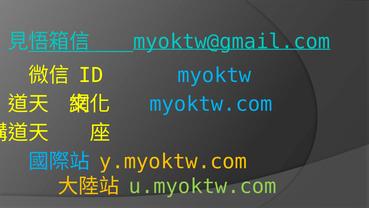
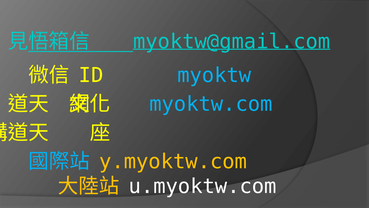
u.myoktw.com colour: light green -> white
